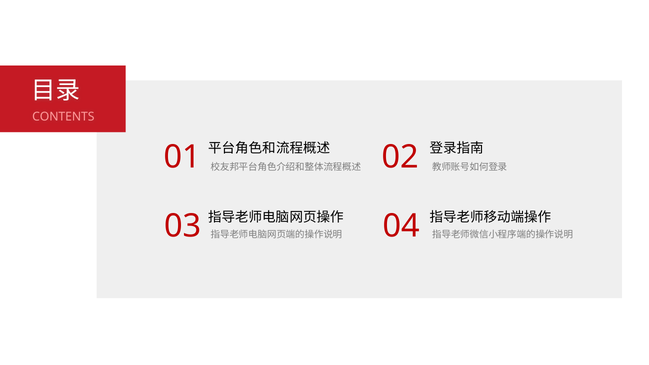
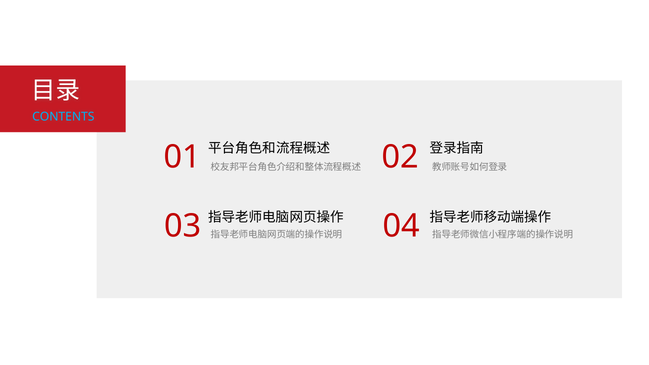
CONTENTS colour: pink -> light blue
